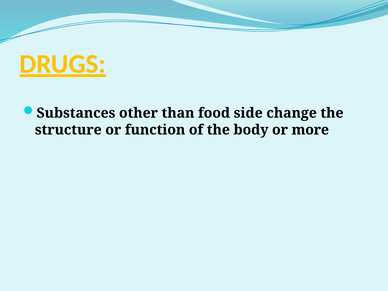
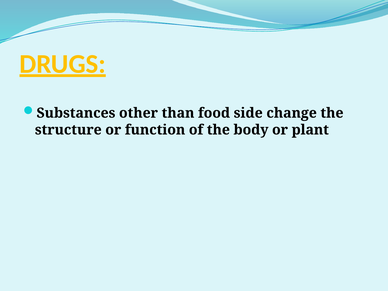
more: more -> plant
